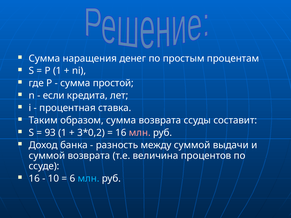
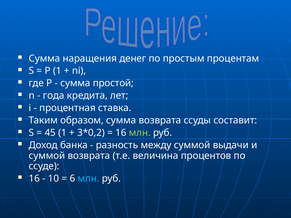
если: если -> года
93: 93 -> 45
млн at (140, 133) colour: pink -> light green
